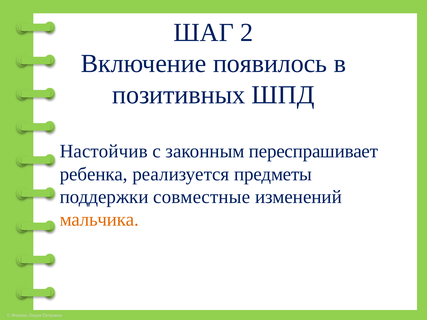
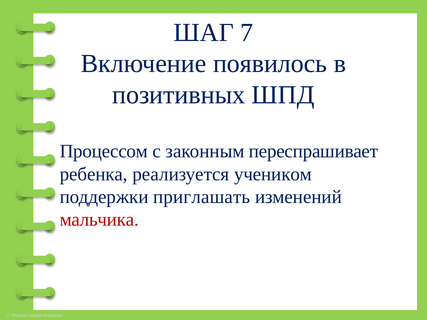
2: 2 -> 7
Настойчив: Настойчив -> Процессом
предметы: предметы -> учеником
совместные: совместные -> приглашать
мальчика colour: orange -> red
